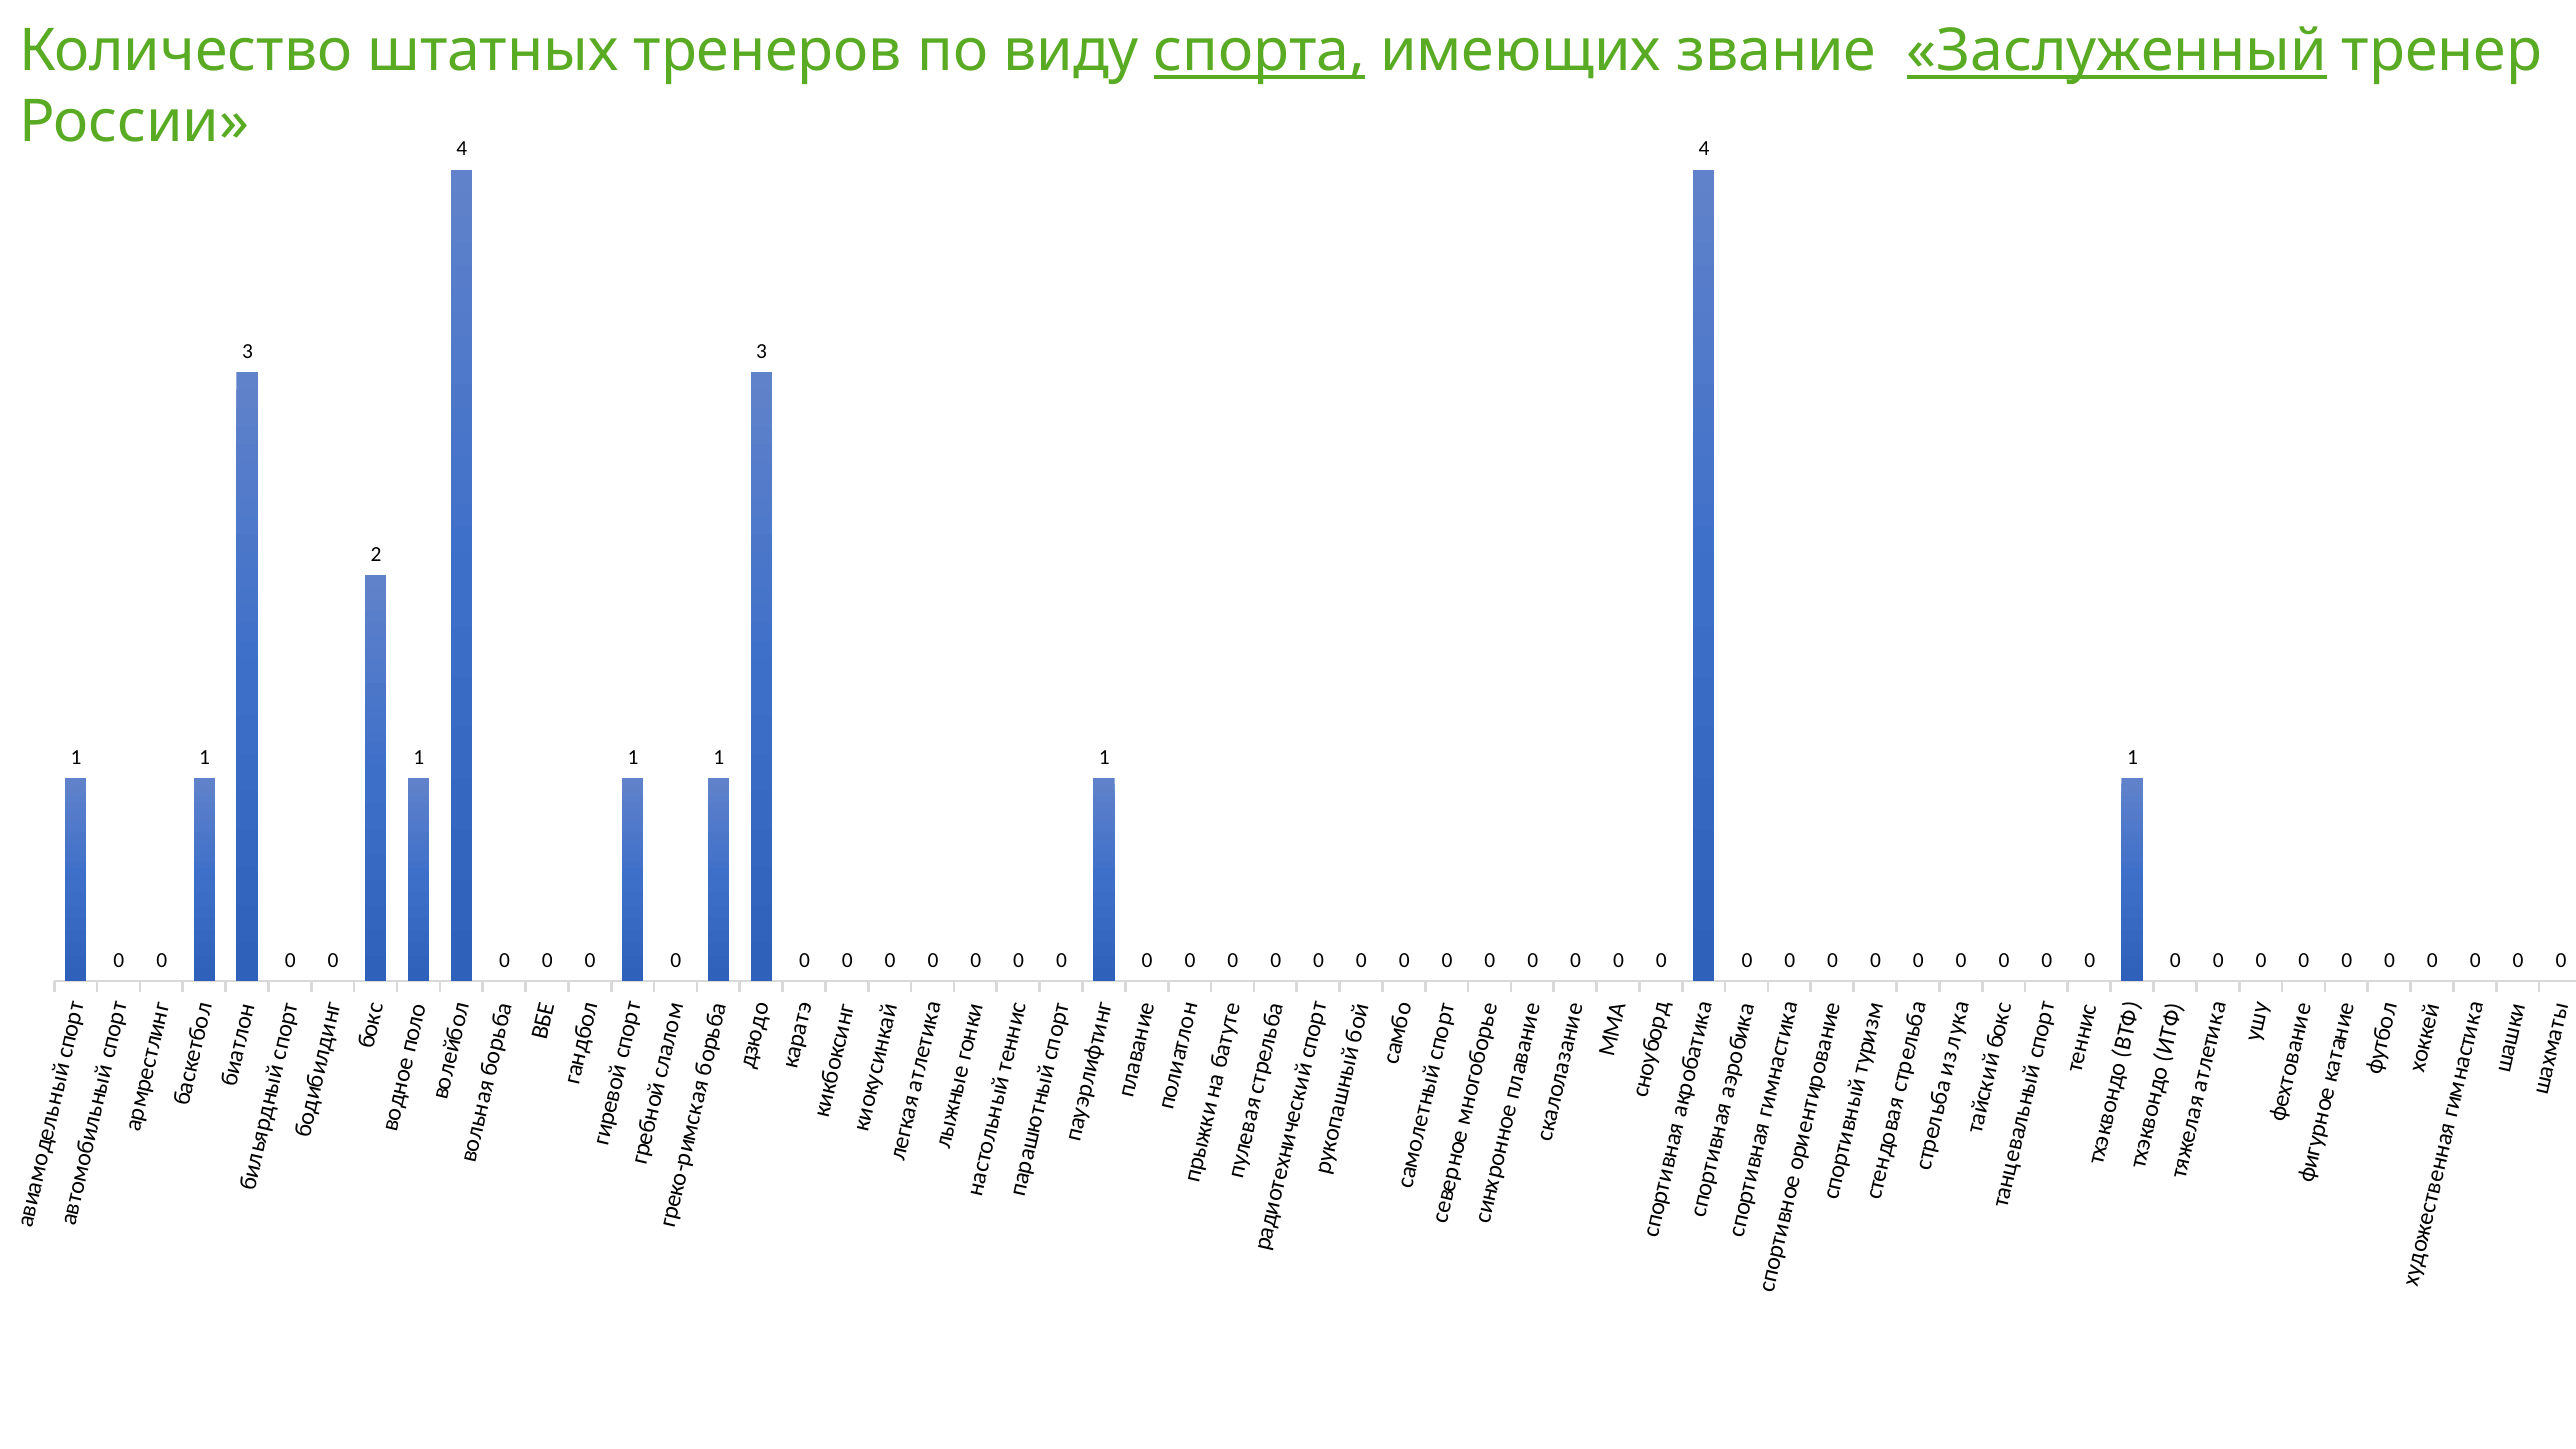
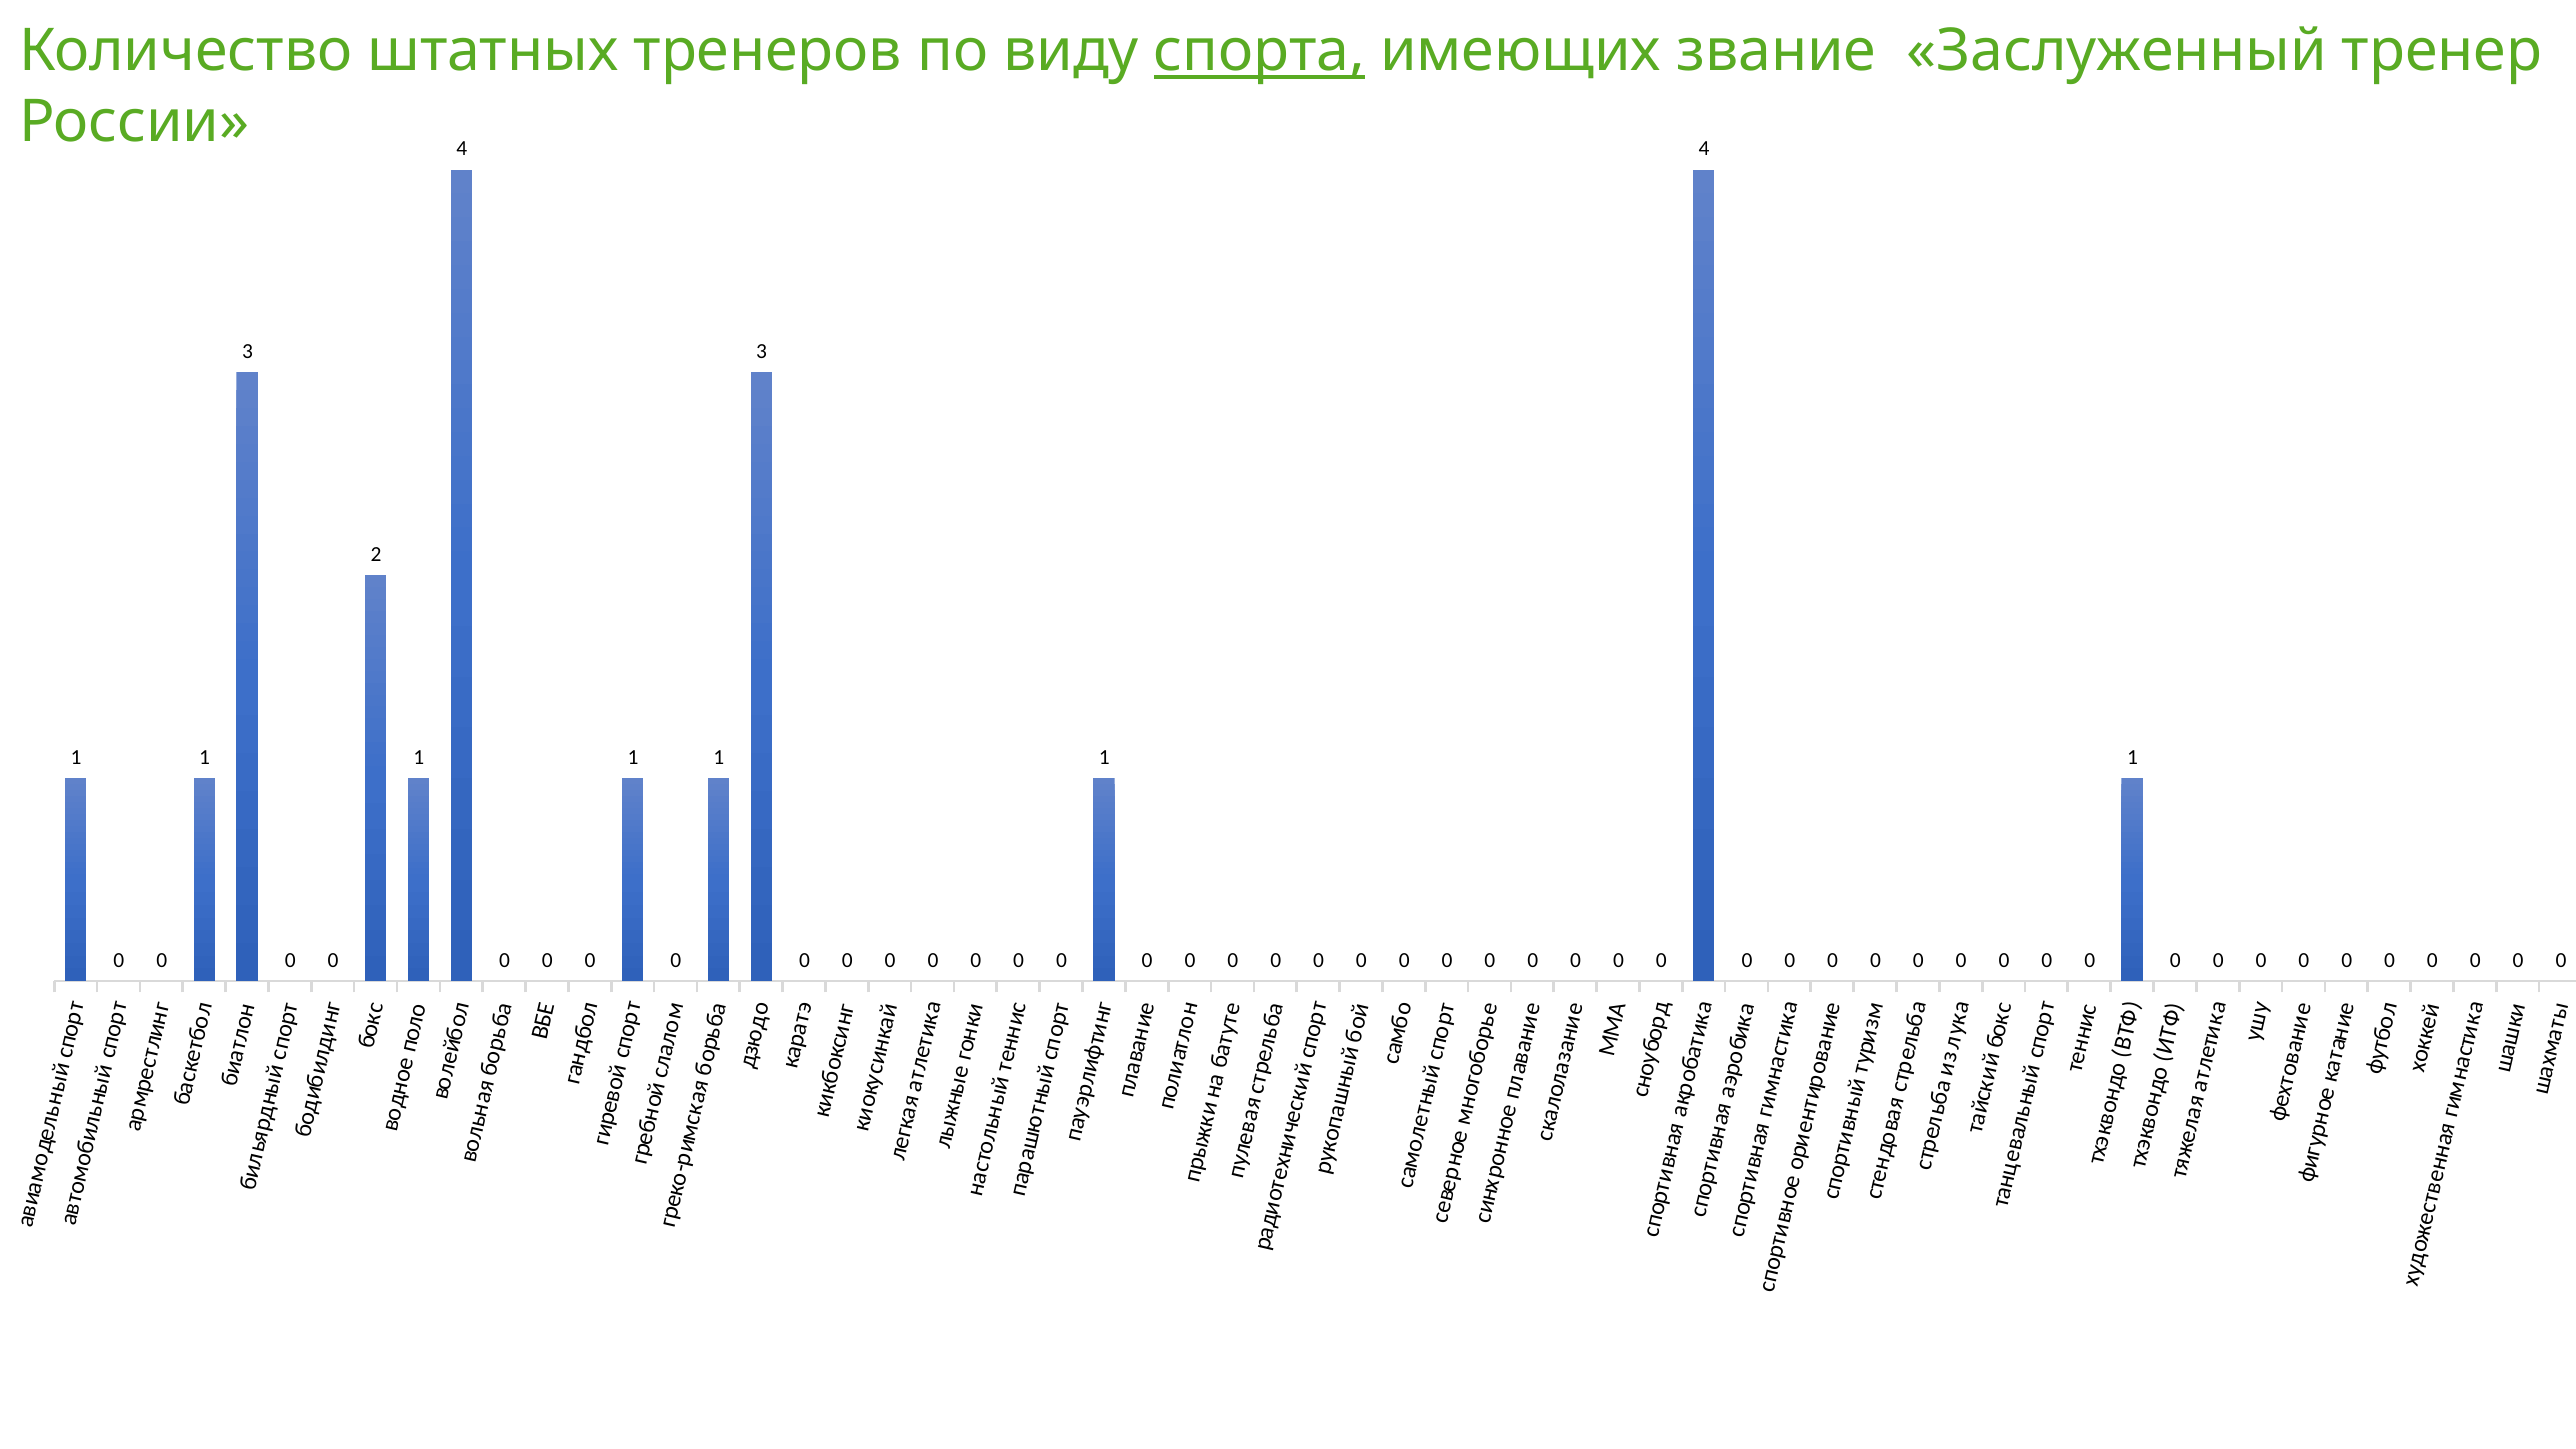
Заслуженный underline: present -> none
